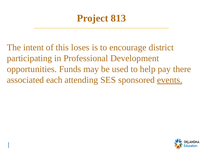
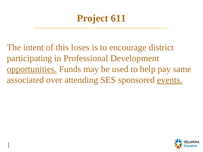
813: 813 -> 611
opportunities underline: none -> present
there: there -> same
each: each -> over
